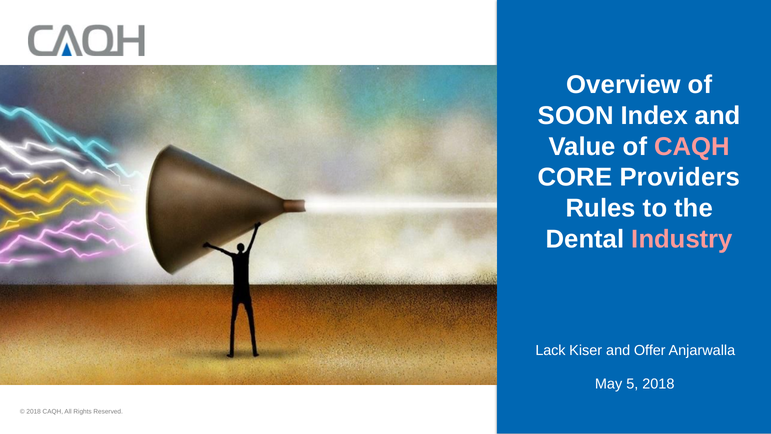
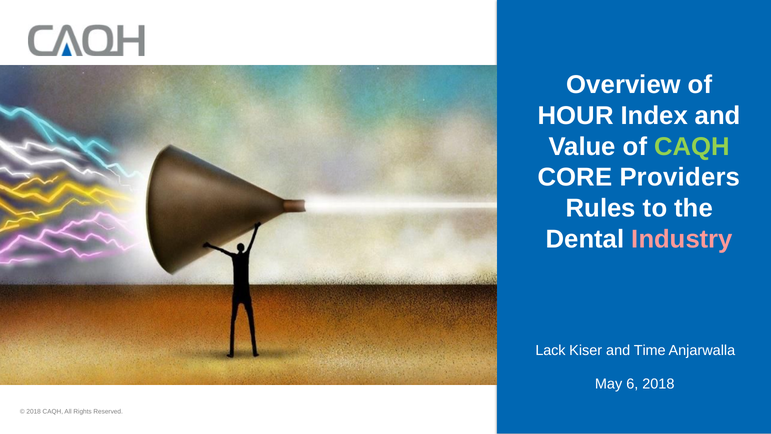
SOON: SOON -> HOUR
CAQH at (692, 146) colour: pink -> light green
Offer: Offer -> Time
5: 5 -> 6
